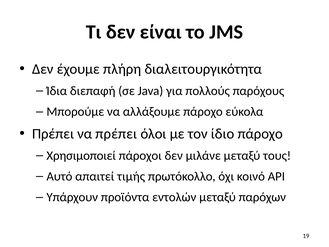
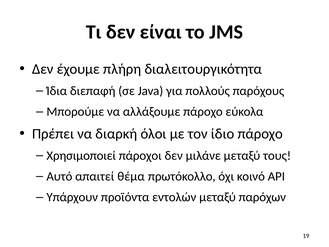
να πρέπει: πρέπει -> διαρκή
τιμής: τιμής -> θέμα
